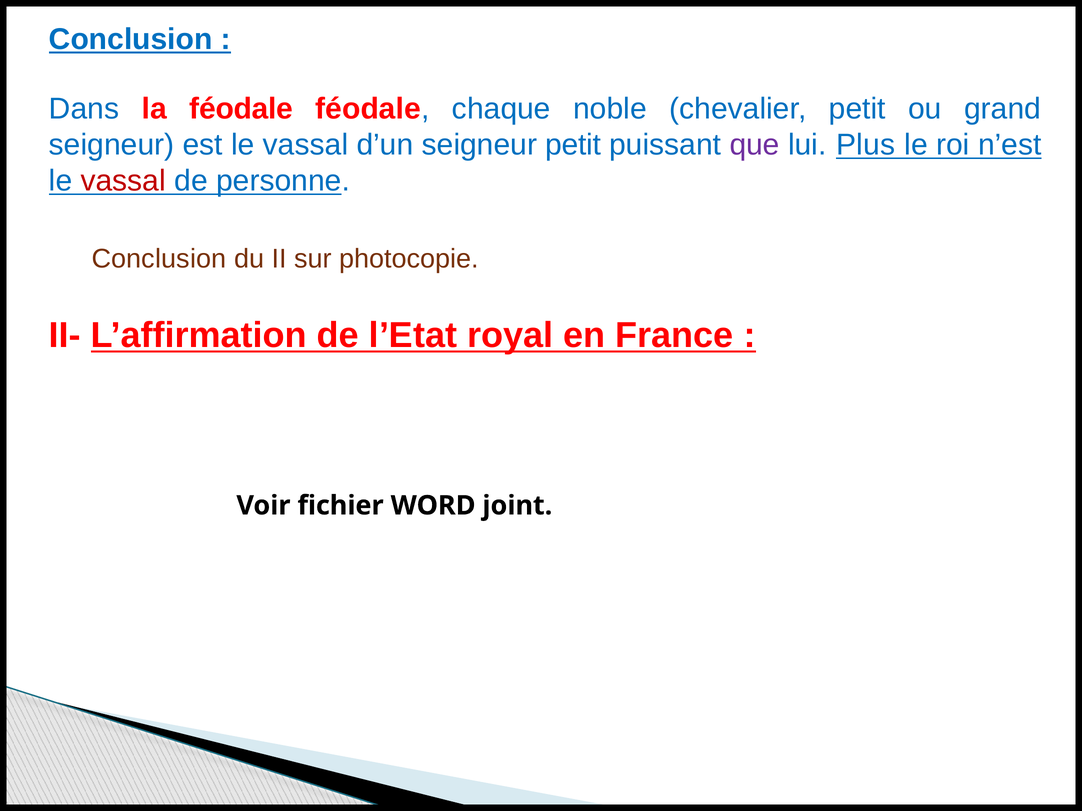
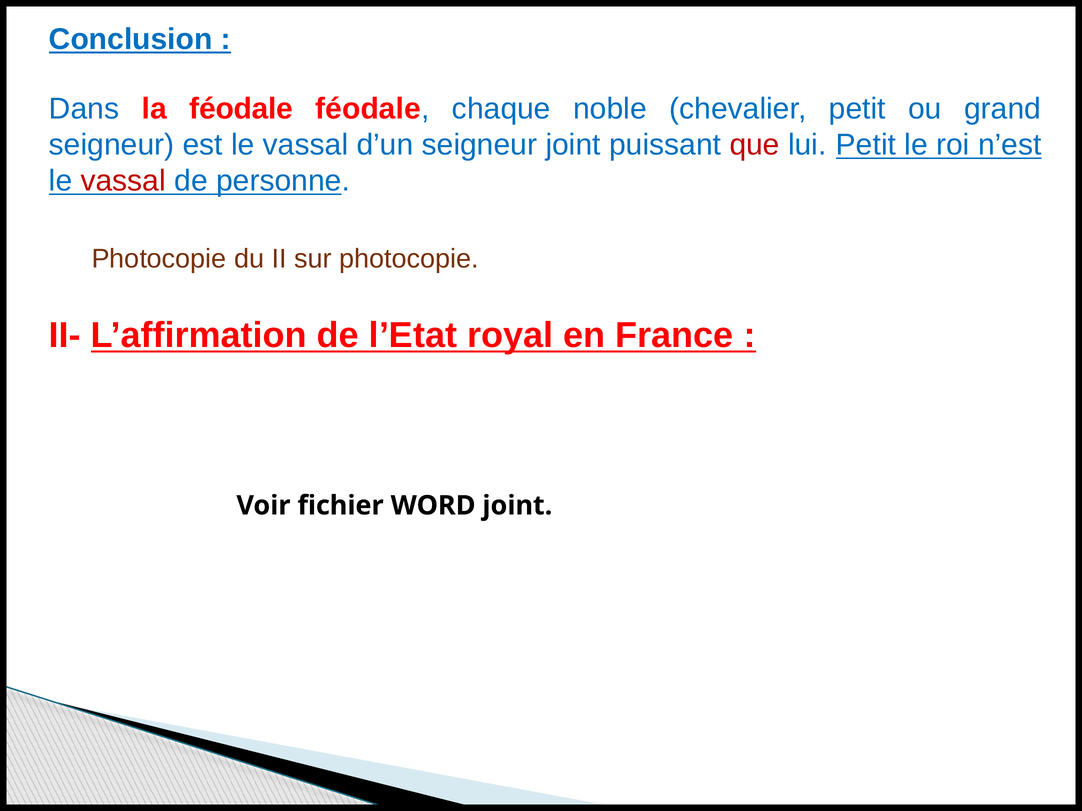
seigneur petit: petit -> joint
que colour: purple -> red
lui Plus: Plus -> Petit
Conclusion at (159, 259): Conclusion -> Photocopie
